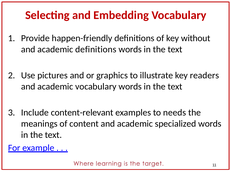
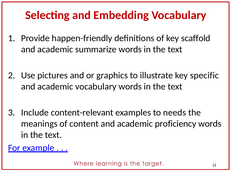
without: without -> scaffold
academic definitions: definitions -> summarize
readers: readers -> specific
specialized: specialized -> proficiency
